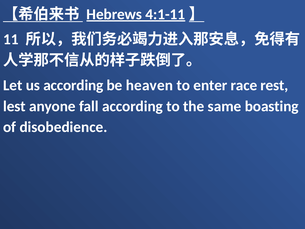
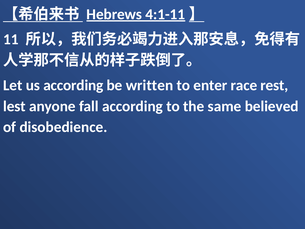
heaven: heaven -> written
boasting: boasting -> believed
